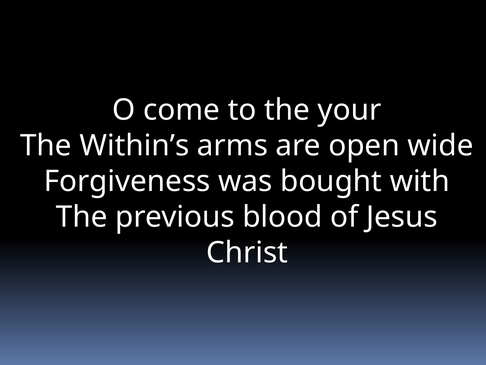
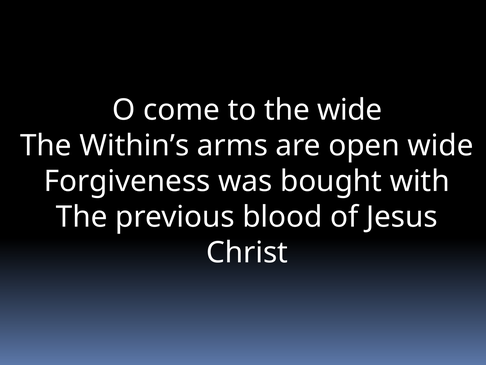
the your: your -> wide
